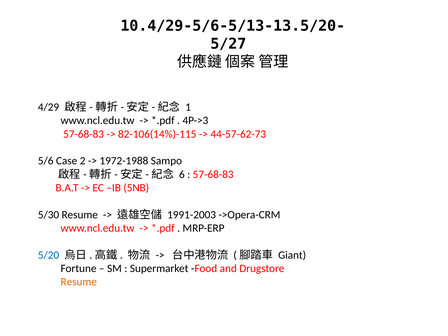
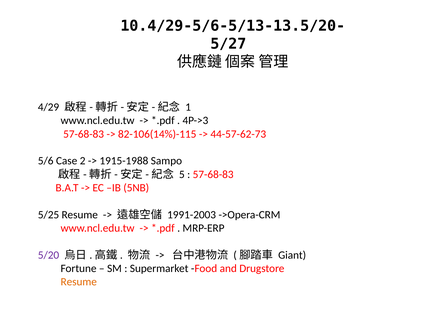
1972-1988: 1972-1988 -> 1915-1988
6: 6 -> 5
5/30: 5/30 -> 5/25
5/20 colour: blue -> purple
